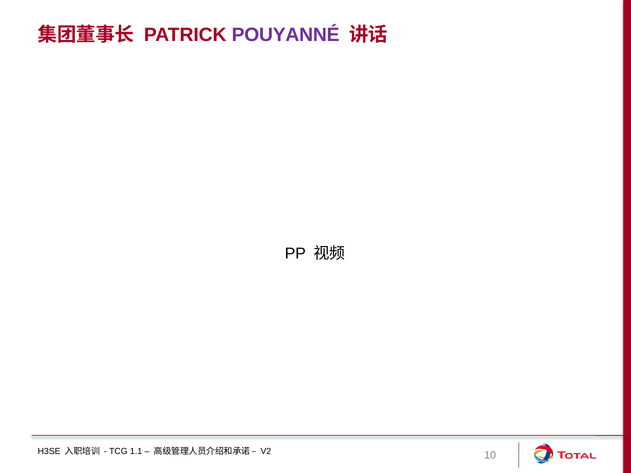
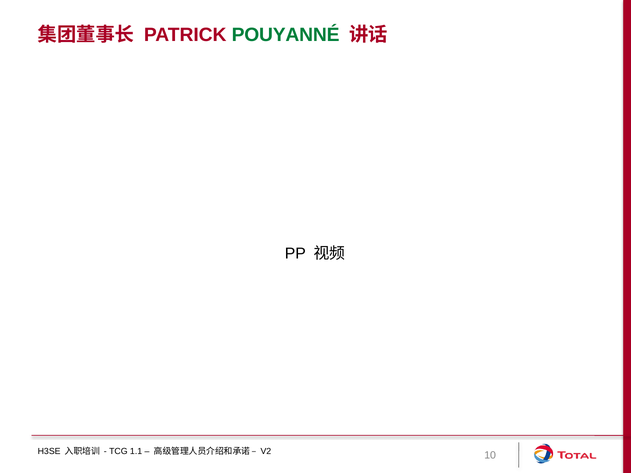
POUYANNÉ colour: purple -> green
